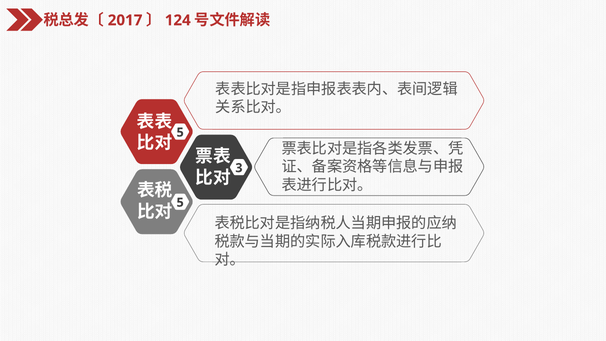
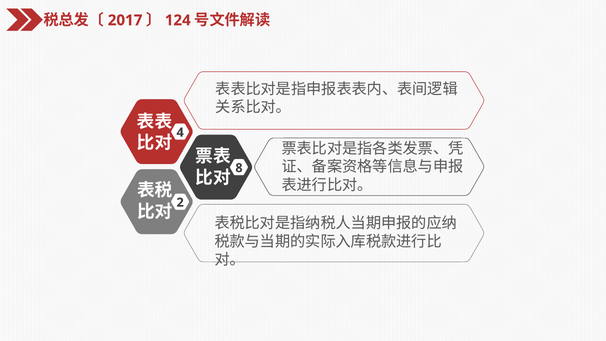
5 at (180, 132): 5 -> 4
3: 3 -> 8
5 at (180, 202): 5 -> 2
